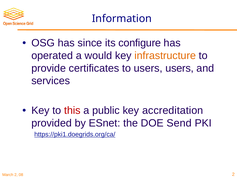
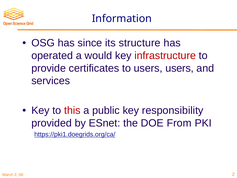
configure: configure -> structure
infrastructure colour: orange -> red
accreditation: accreditation -> responsibility
Send: Send -> From
